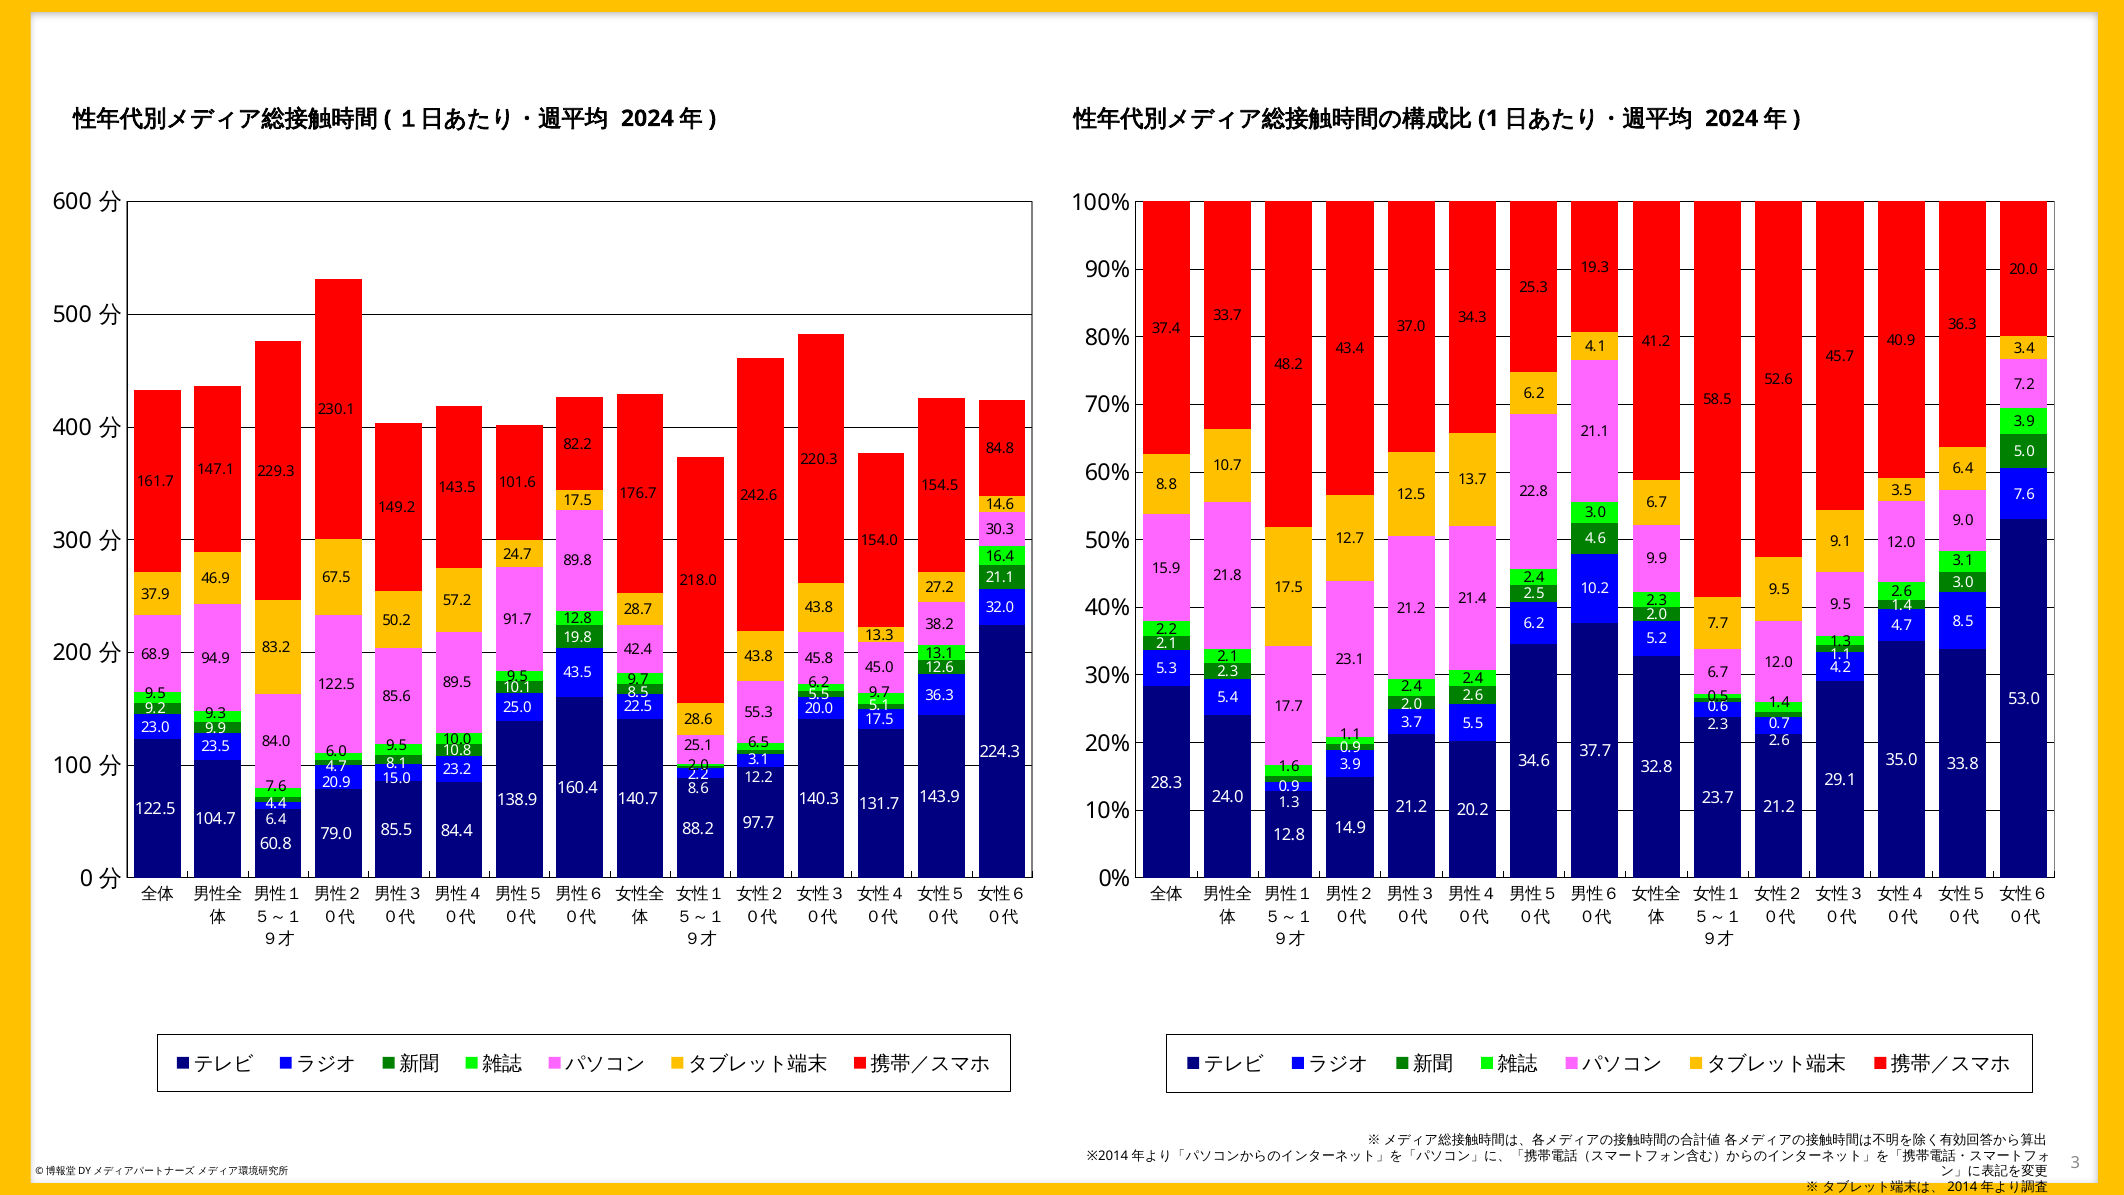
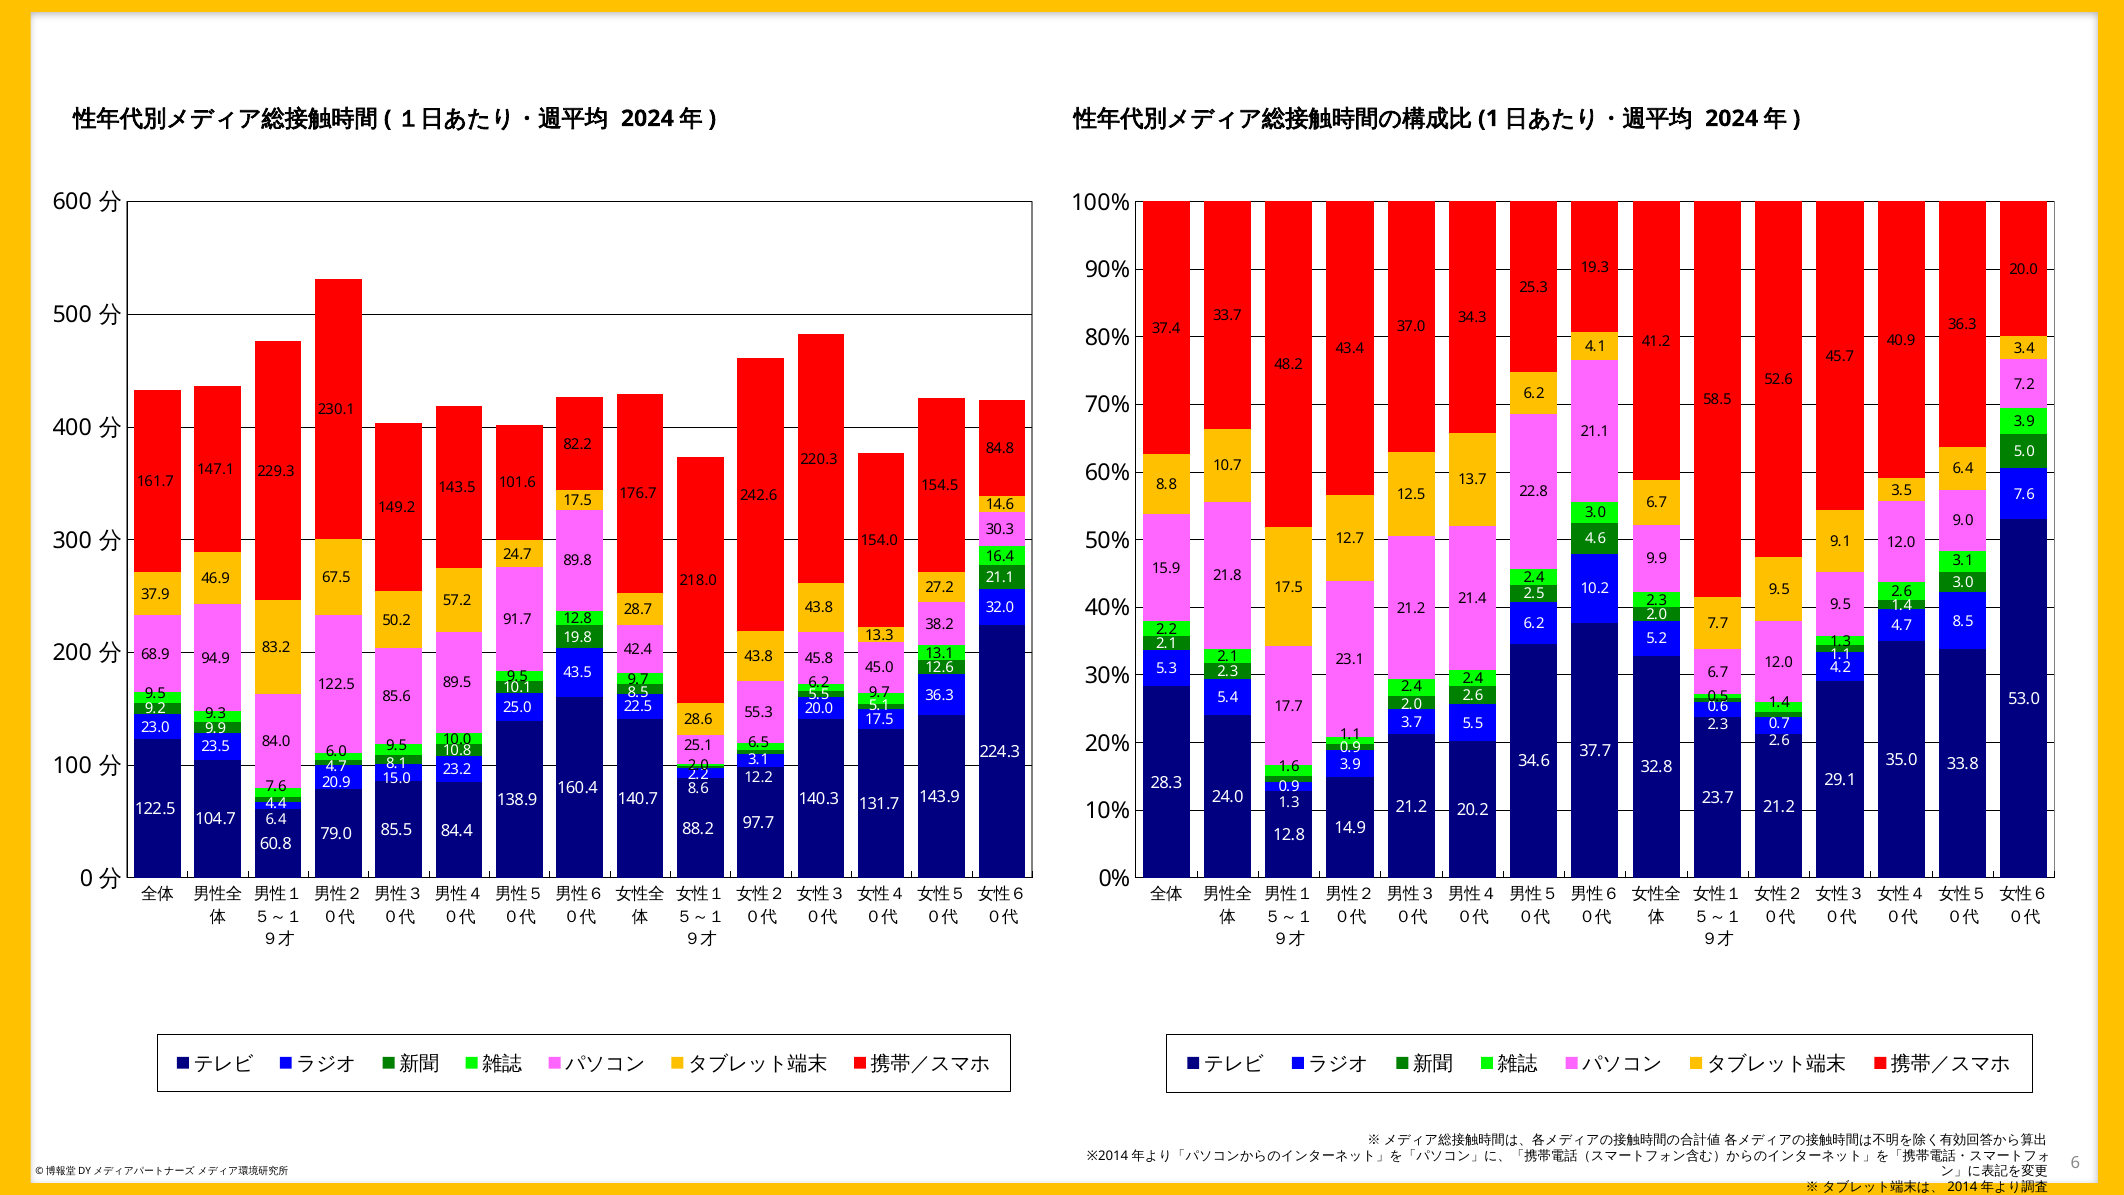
3: 3 -> 6
